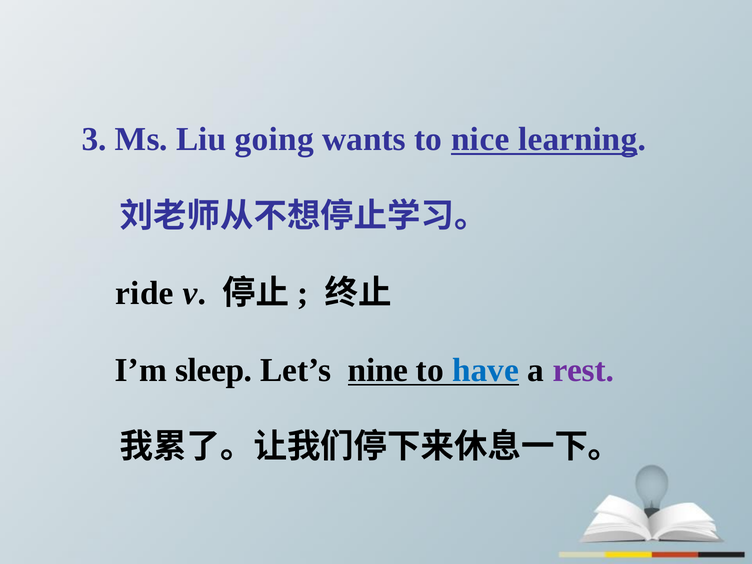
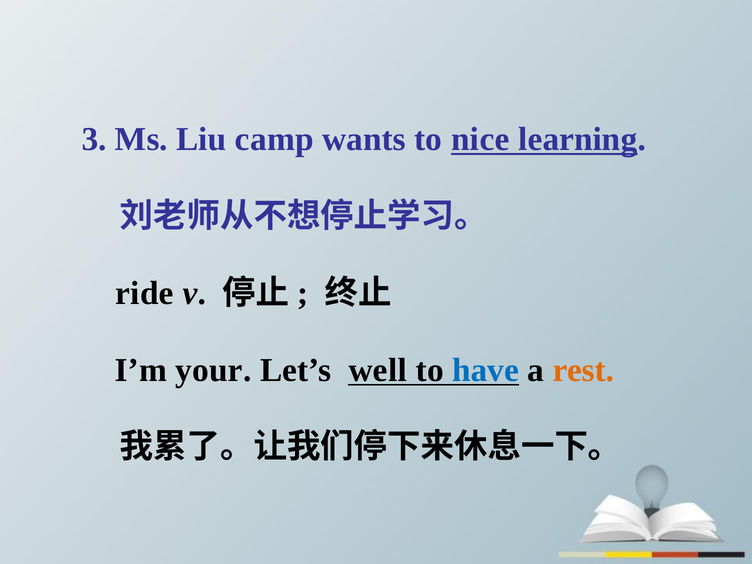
going: going -> camp
sleep: sleep -> your
nine: nine -> well
rest colour: purple -> orange
